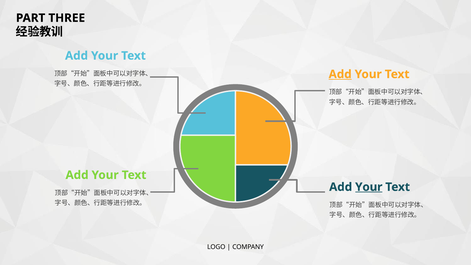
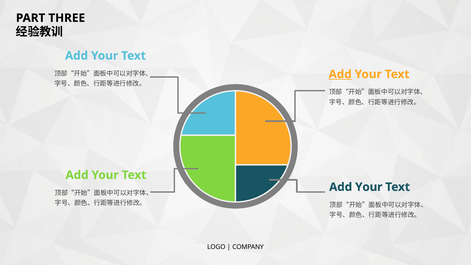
Your at (369, 187) underline: present -> none
